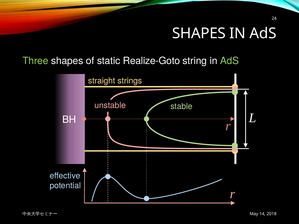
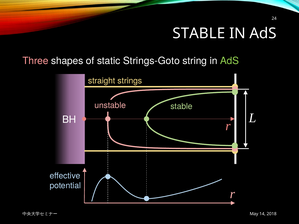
SHAPES at (199, 33): SHAPES -> STABLE
Three colour: light green -> pink
Realize-Goto: Realize-Goto -> Strings-Goto
